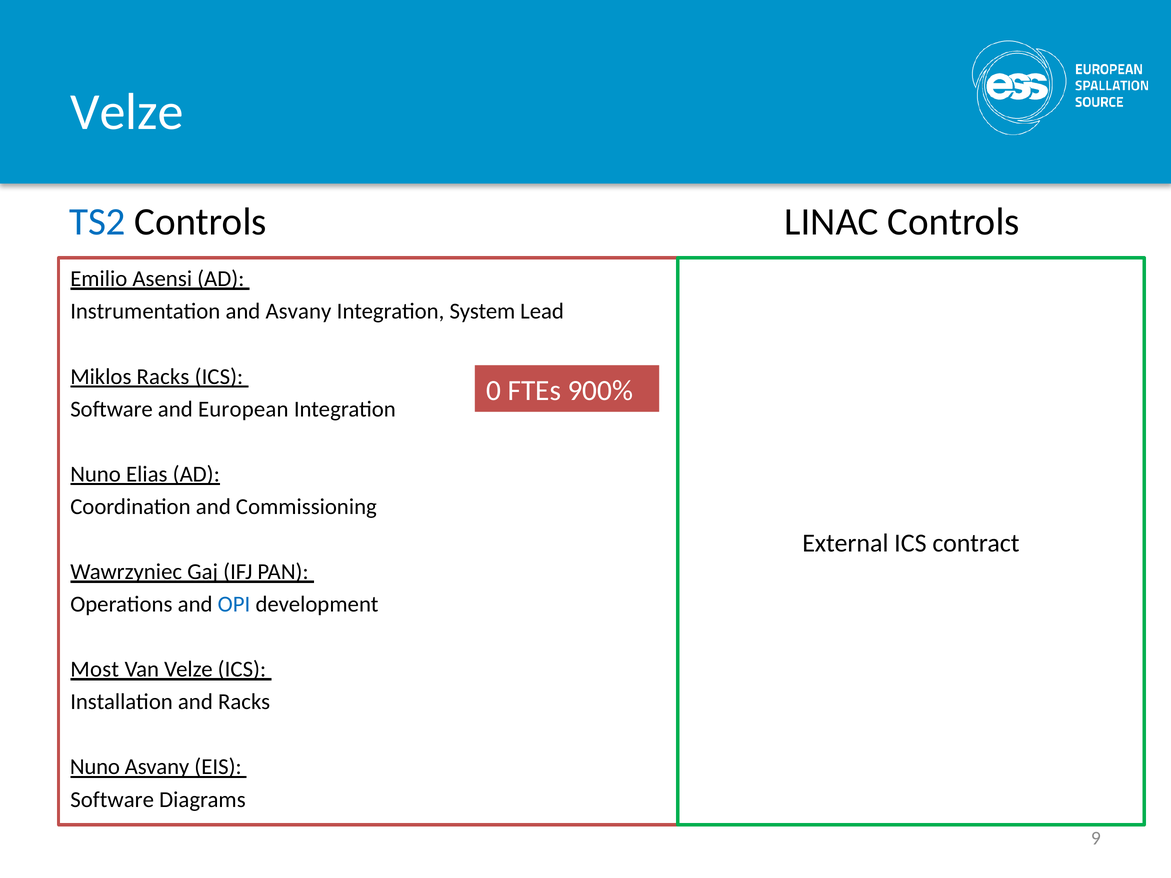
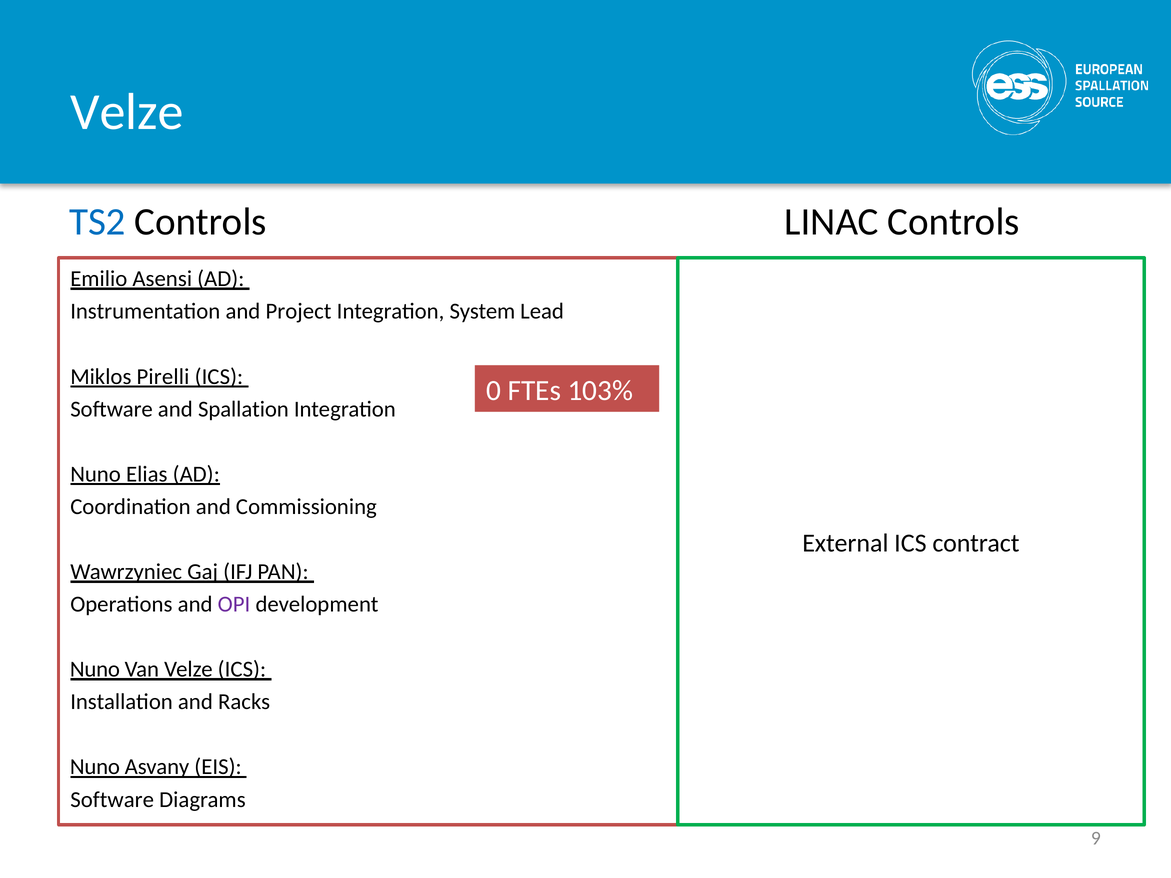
and Asvany: Asvany -> Project
Miklos Racks: Racks -> Pirelli
900%: 900% -> 103%
European: European -> Spallation
OPI colour: blue -> purple
Most at (95, 670): Most -> Nuno
